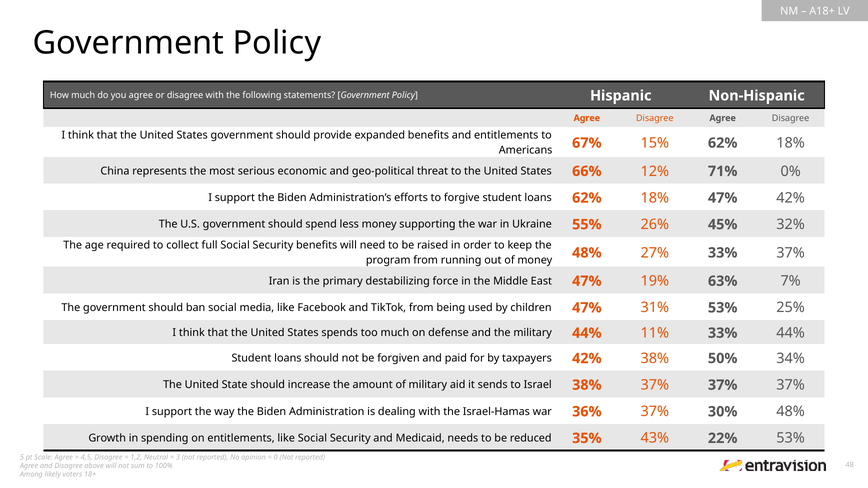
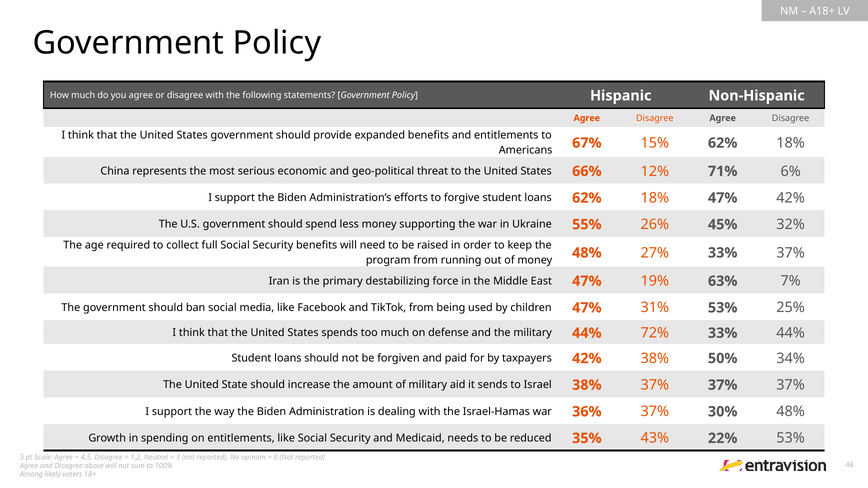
0%: 0% -> 6%
11%: 11% -> 72%
